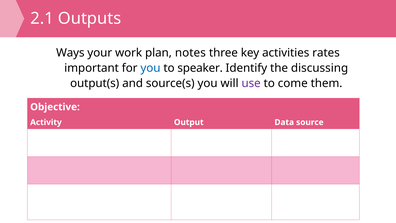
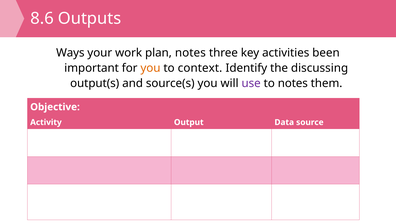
2.1: 2.1 -> 8.6
rates: rates -> been
you at (150, 68) colour: blue -> orange
speaker: speaker -> context
to come: come -> notes
